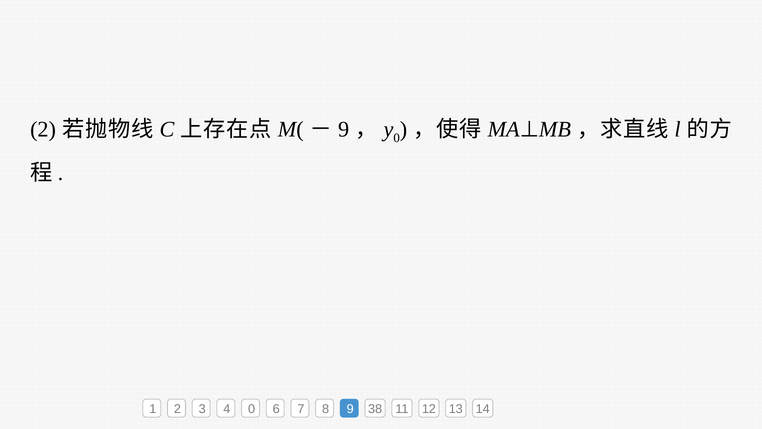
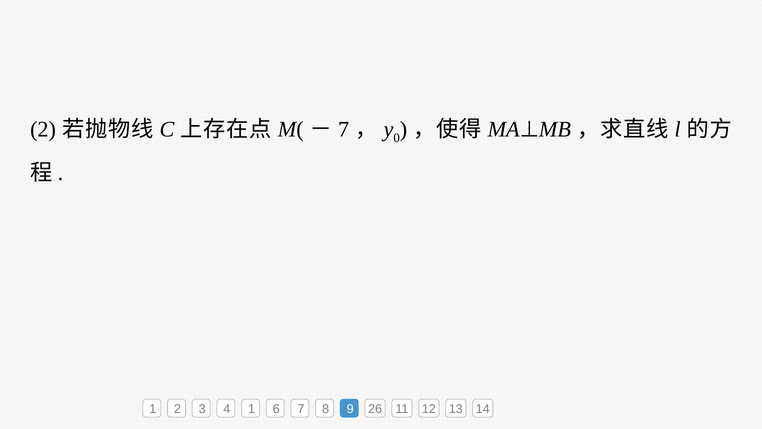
9 at (344, 129): 9 -> 7
4 0: 0 -> 1
38: 38 -> 26
